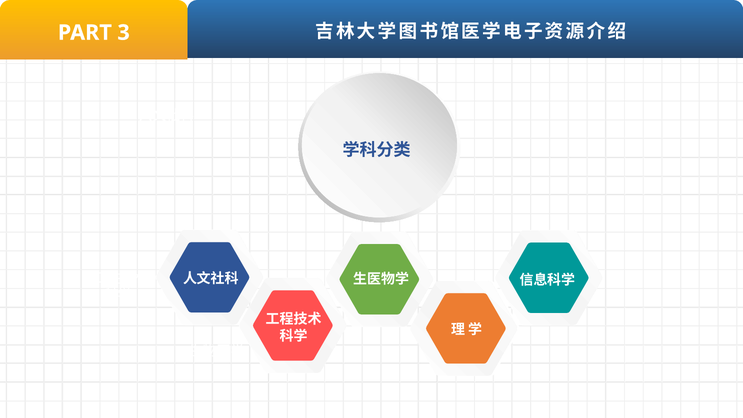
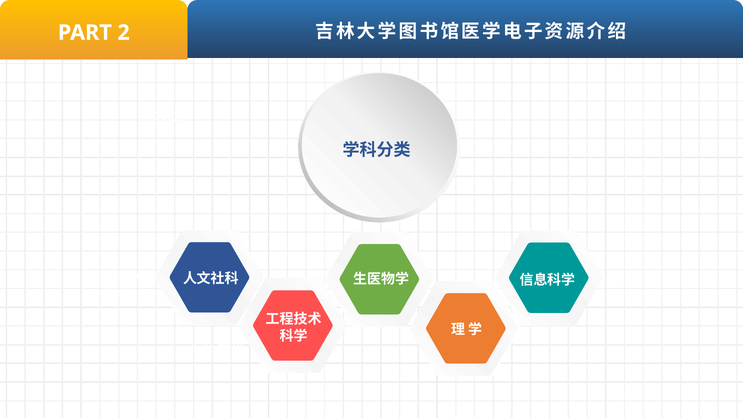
3: 3 -> 2
